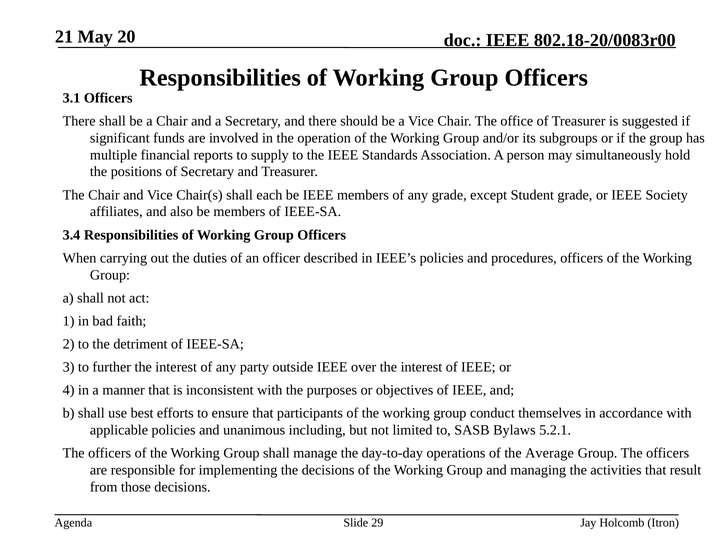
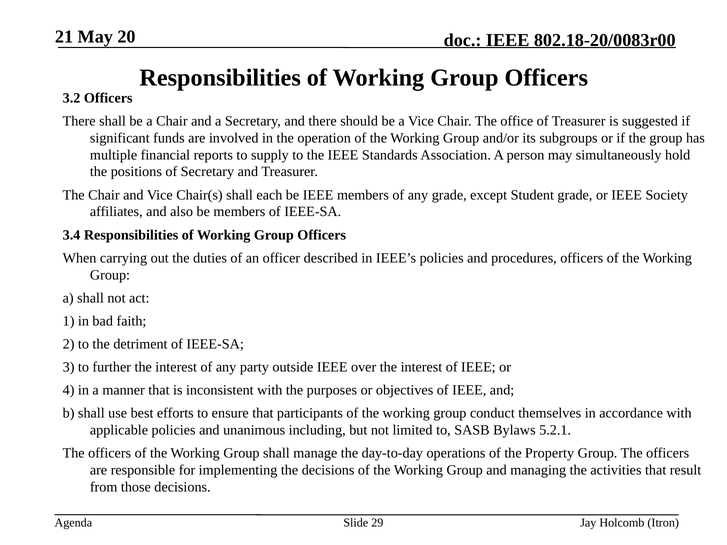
3.1: 3.1 -> 3.2
Average: Average -> Property
